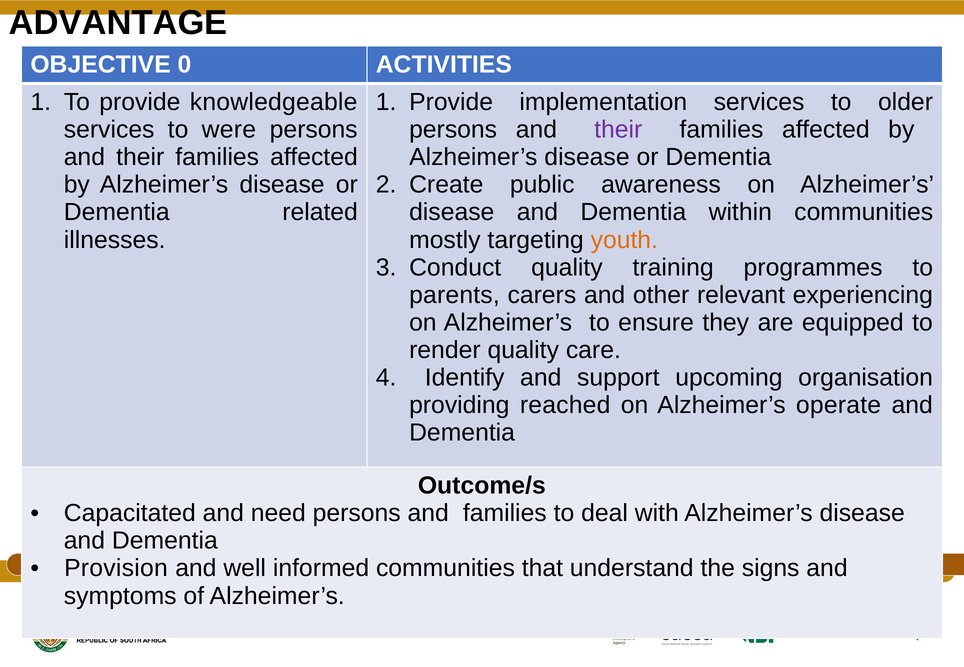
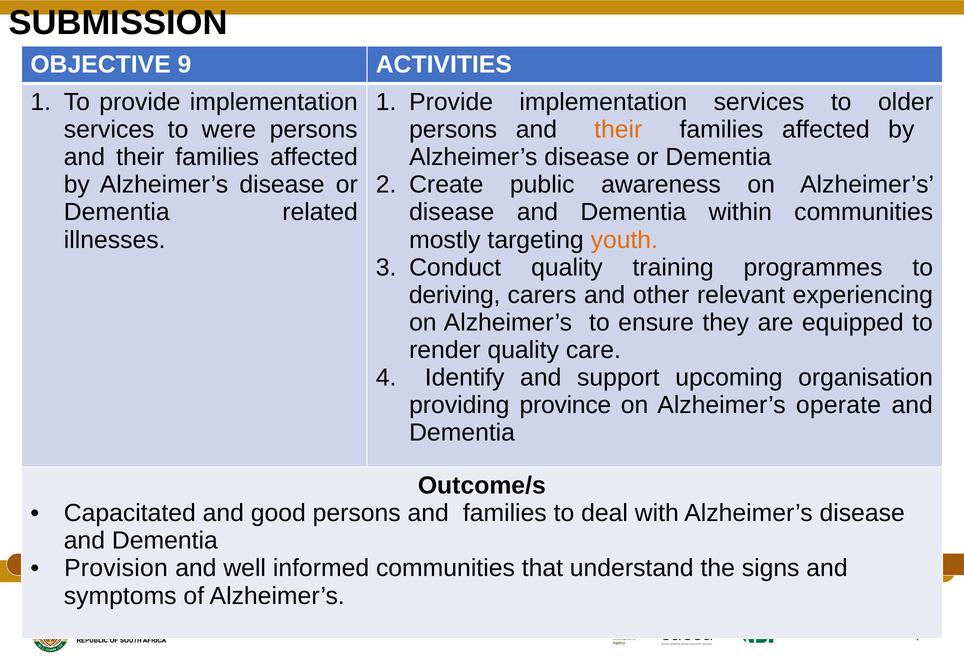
ADVANTAGE: ADVANTAGE -> SUBMISSION
0: 0 -> 9
To provide knowledgeable: knowledgeable -> implementation
their at (618, 130) colour: purple -> orange
parents: parents -> deriving
reached: reached -> province
need: need -> good
